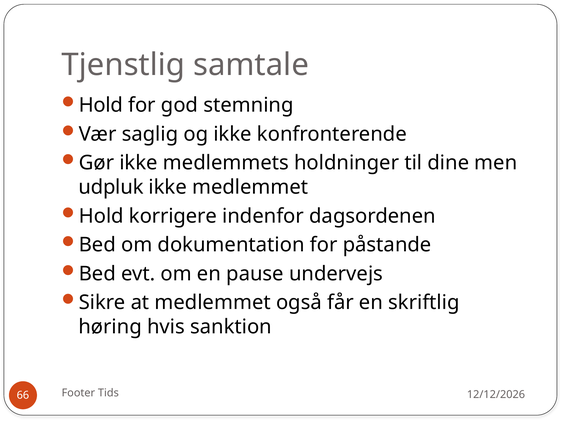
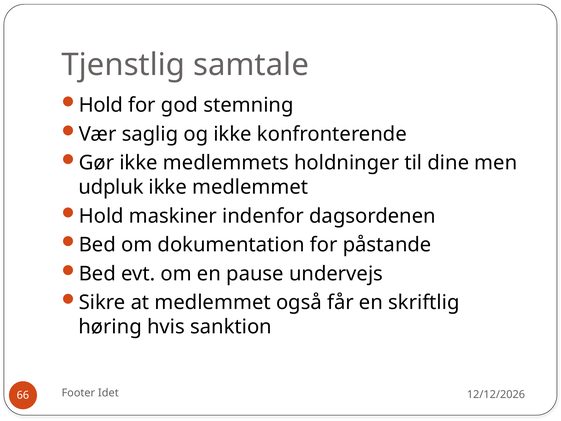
korrigere: korrigere -> maskiner
Tids: Tids -> Idet
